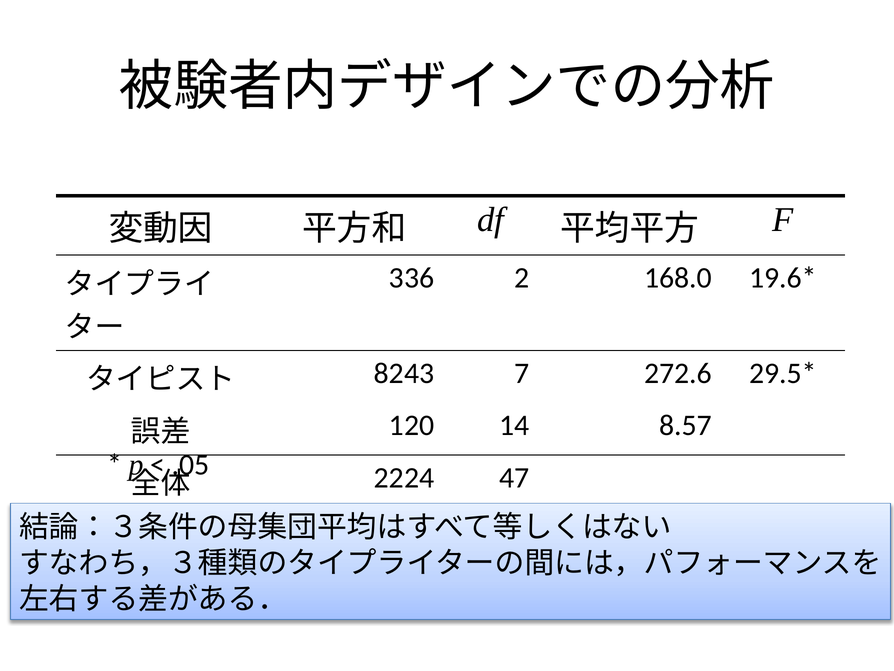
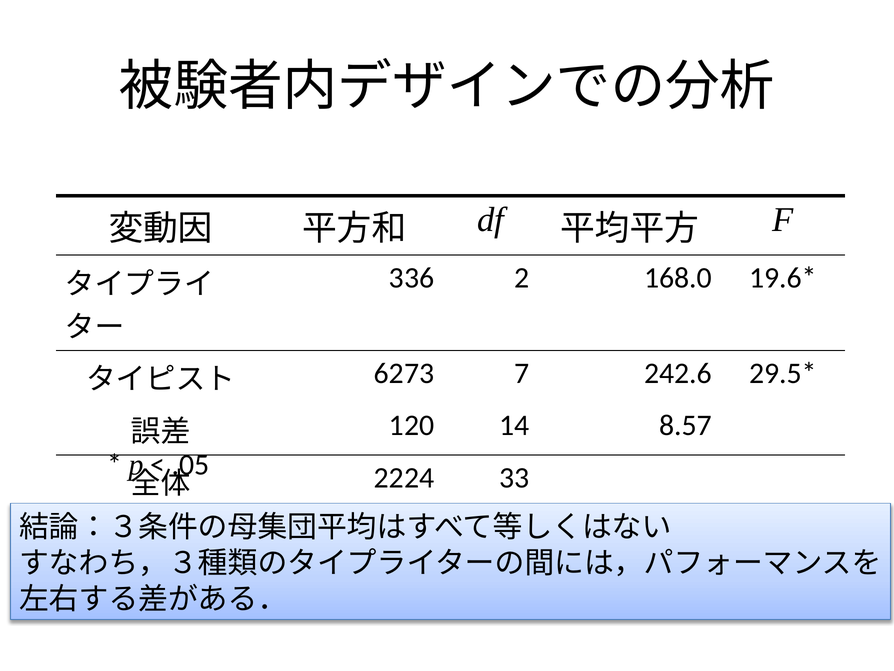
8243: 8243 -> 6273
272.6: 272.6 -> 242.6
47: 47 -> 33
